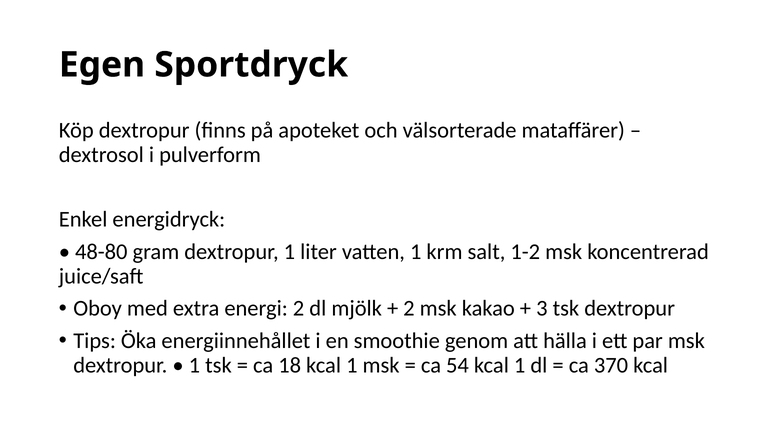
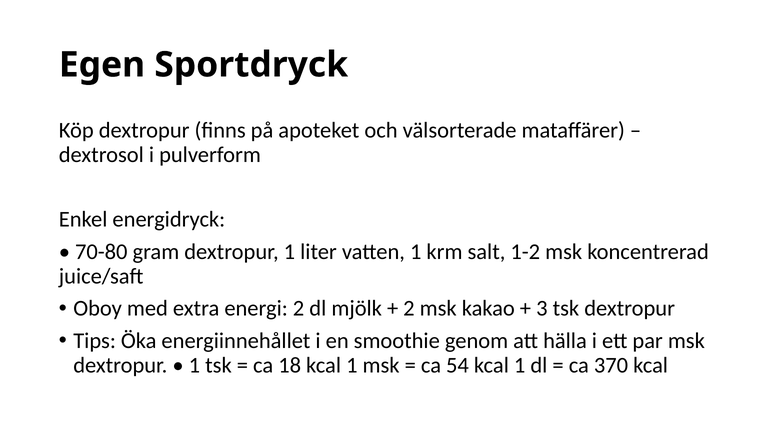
48-80: 48-80 -> 70-80
